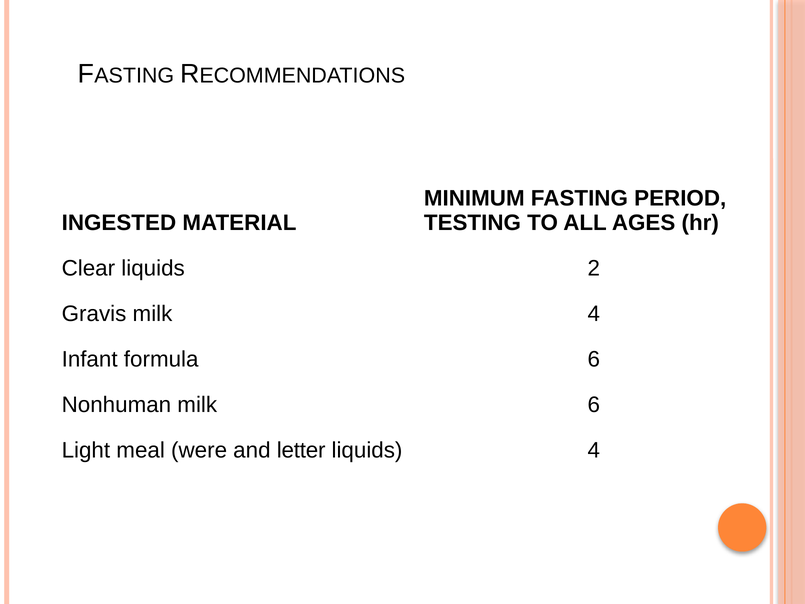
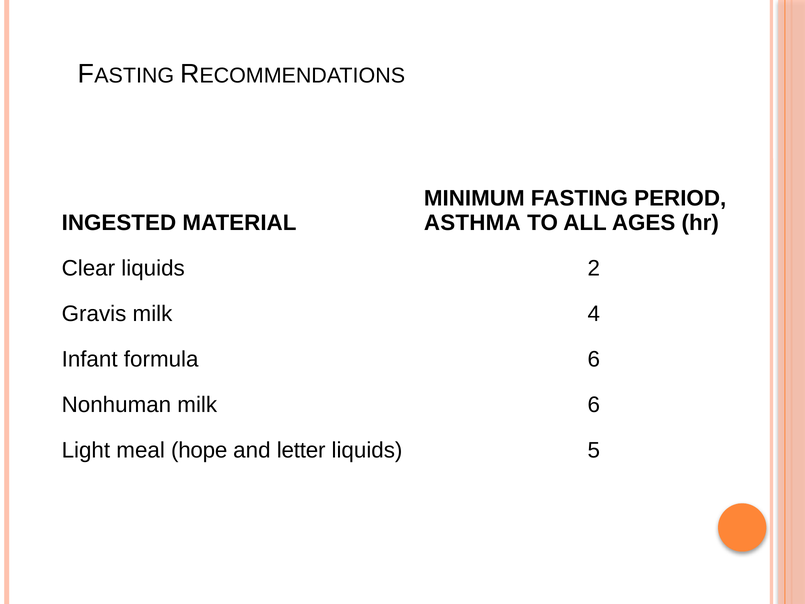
TESTING: TESTING -> ASTHMA
were: were -> hope
liquids 4: 4 -> 5
